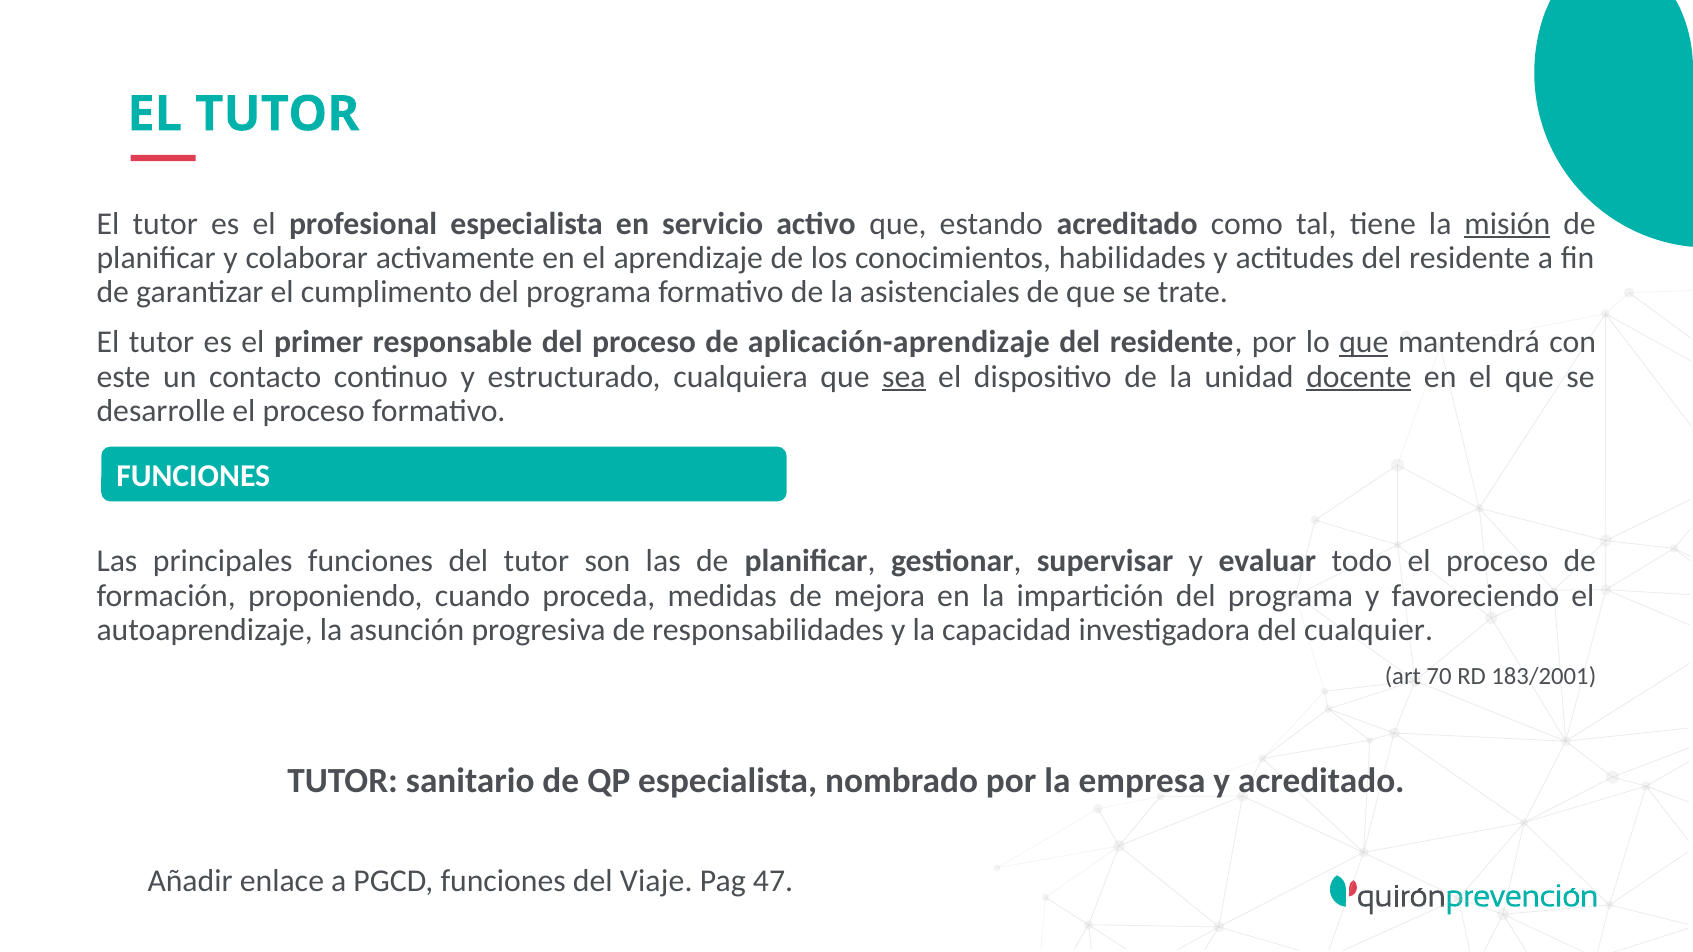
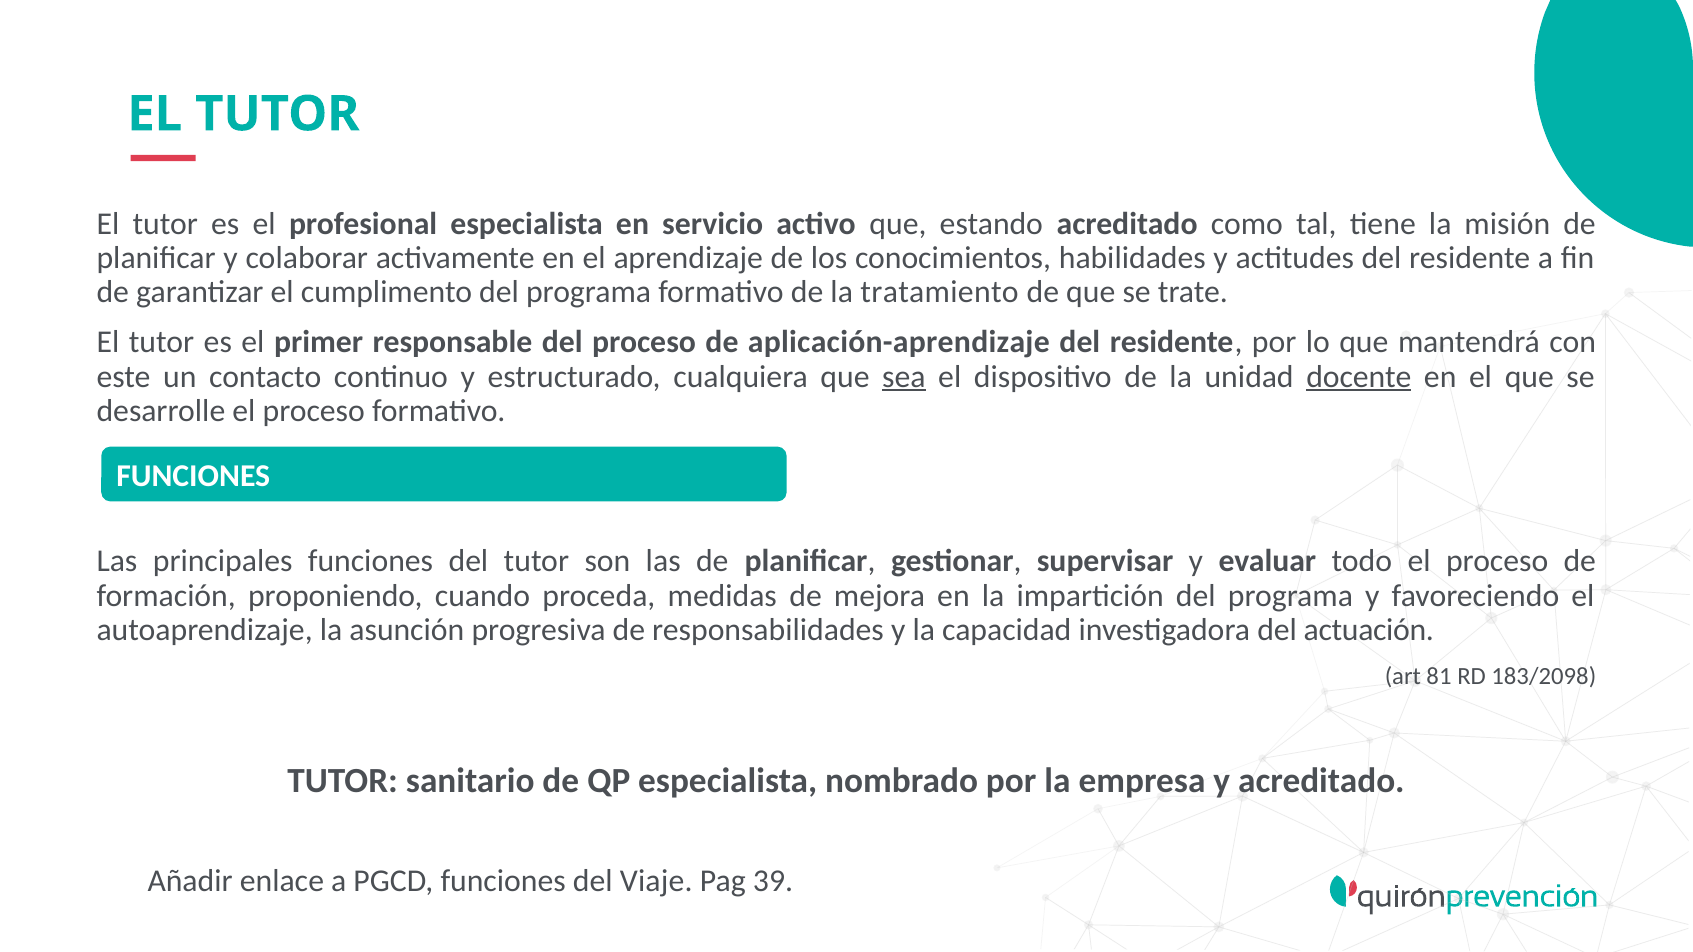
misión underline: present -> none
asistenciales: asistenciales -> tratamiento
que at (1364, 343) underline: present -> none
cualquier: cualquier -> actuación
70: 70 -> 81
183/2001: 183/2001 -> 183/2098
47: 47 -> 39
